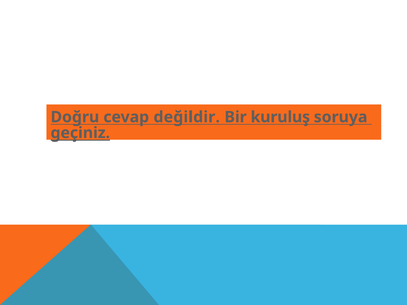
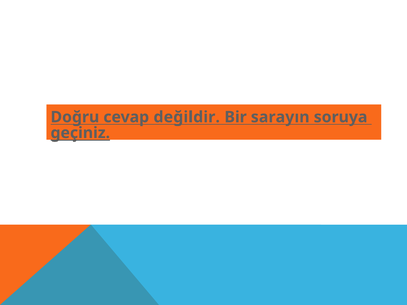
kuruluş: kuruluş -> sarayın
